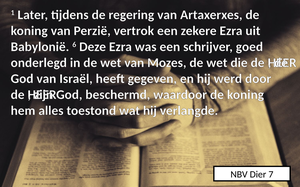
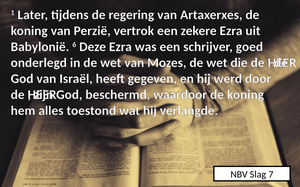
Dier: Dier -> Slag
